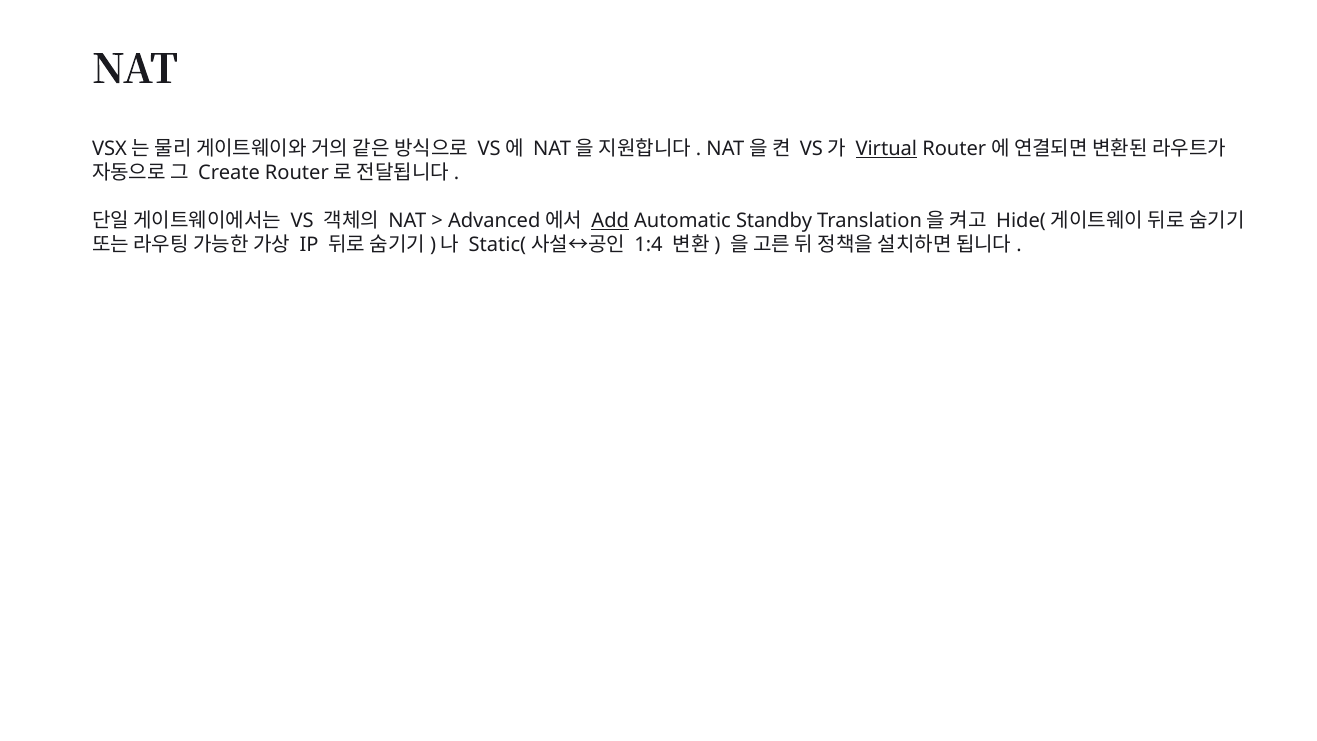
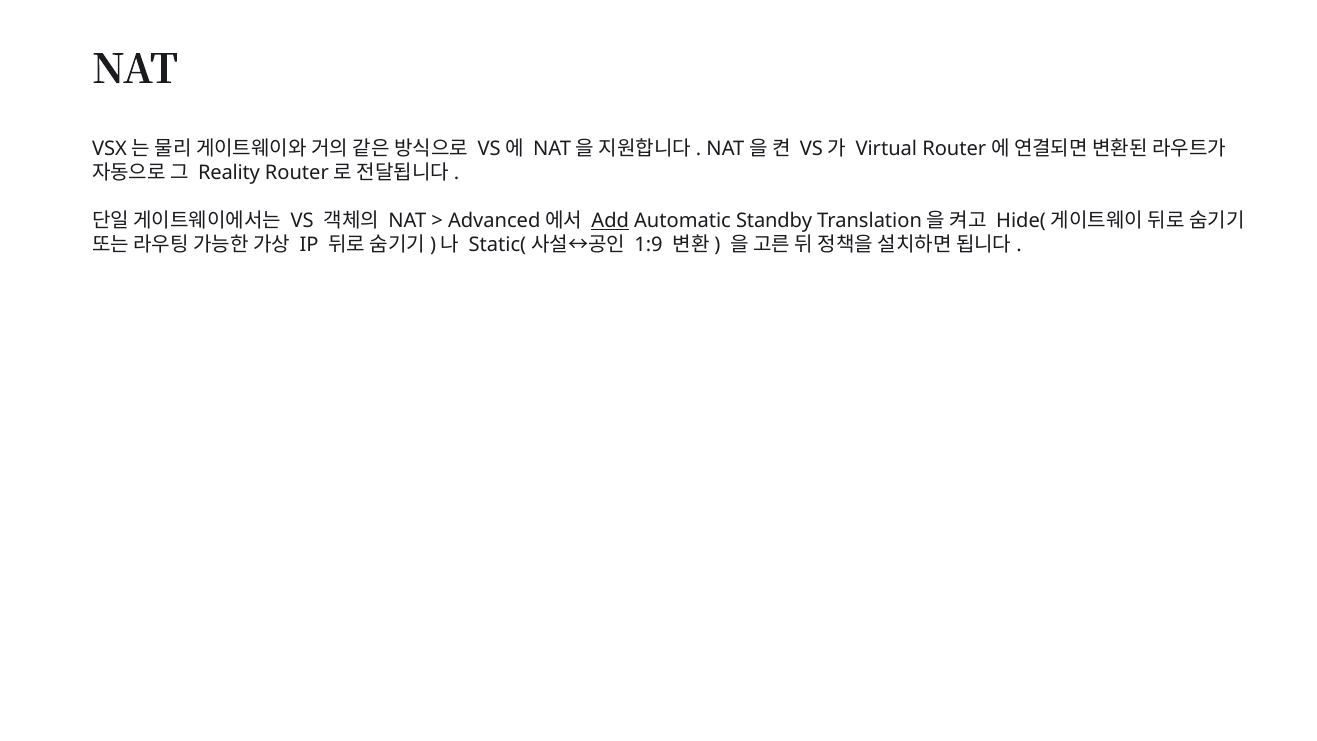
Virtual underline: present -> none
Create: Create -> Reality
1:4: 1:4 -> 1:9
